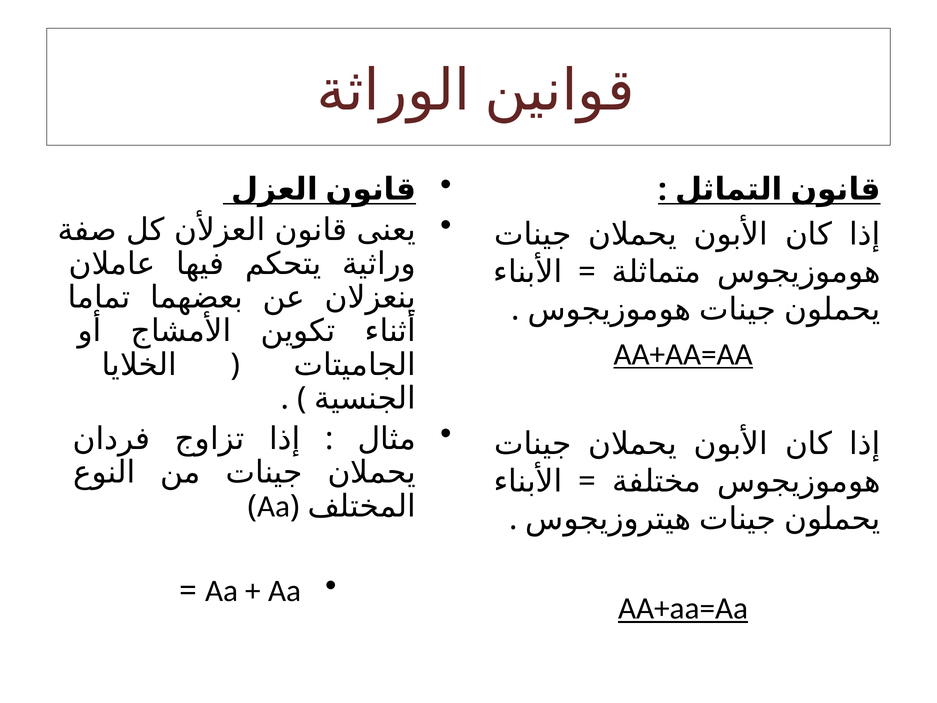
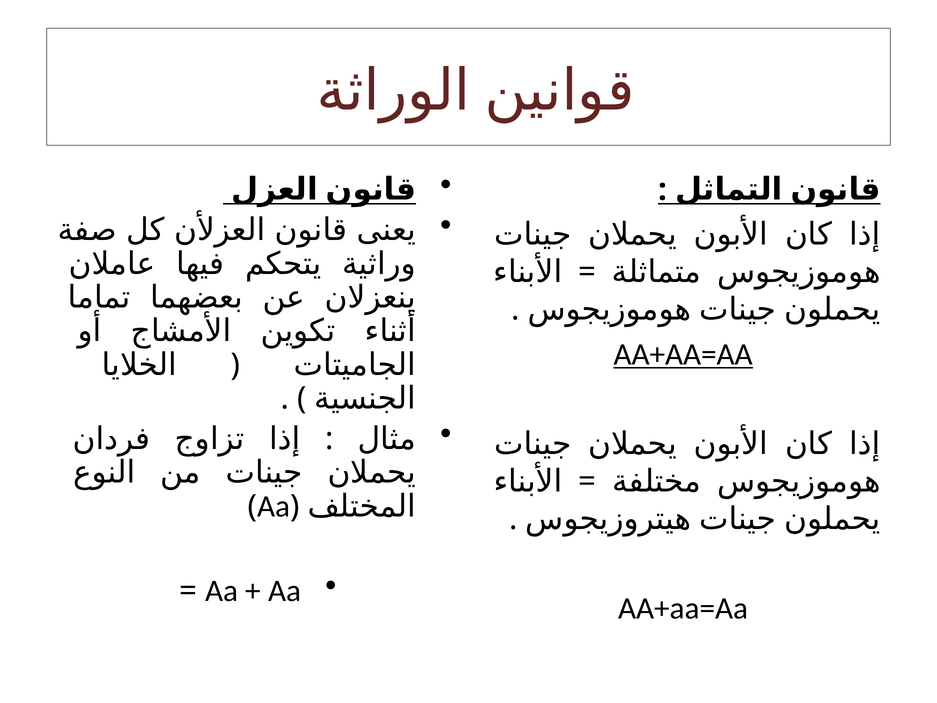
AA+aa=Aa at (683, 608) underline: present -> none
